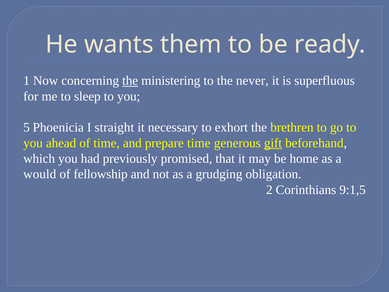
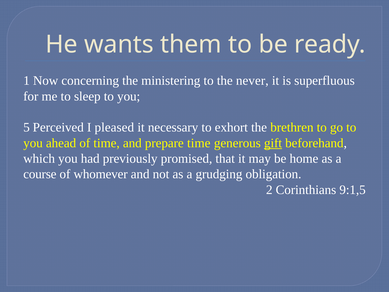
the at (130, 81) underline: present -> none
Phoenicia: Phoenicia -> Perceived
straight: straight -> pleased
would: would -> course
fellowship: fellowship -> whomever
